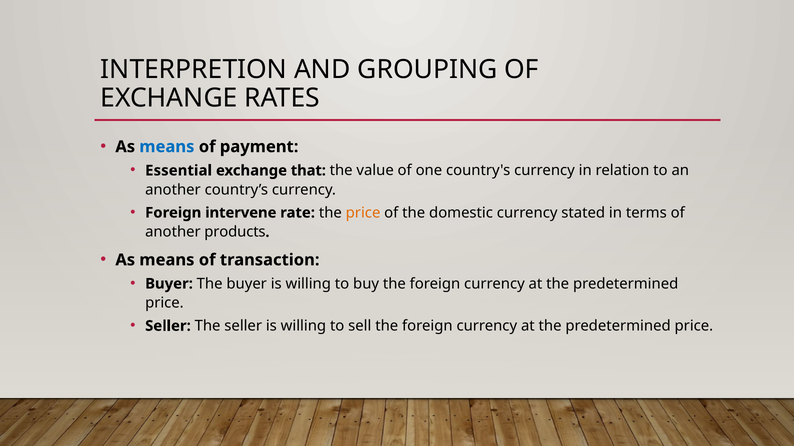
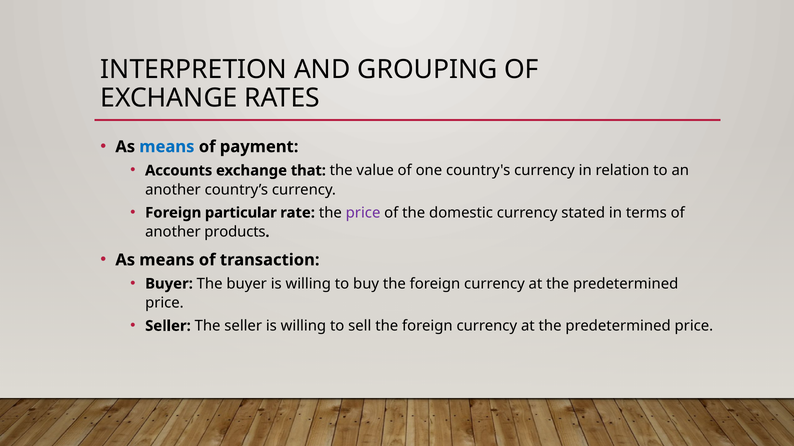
Essential: Essential -> Accounts
intervene: intervene -> particular
price at (363, 213) colour: orange -> purple
